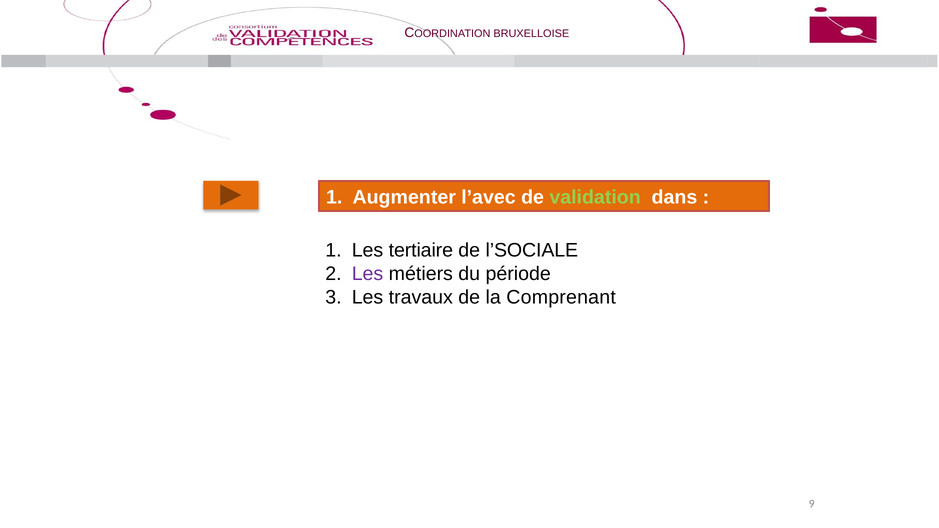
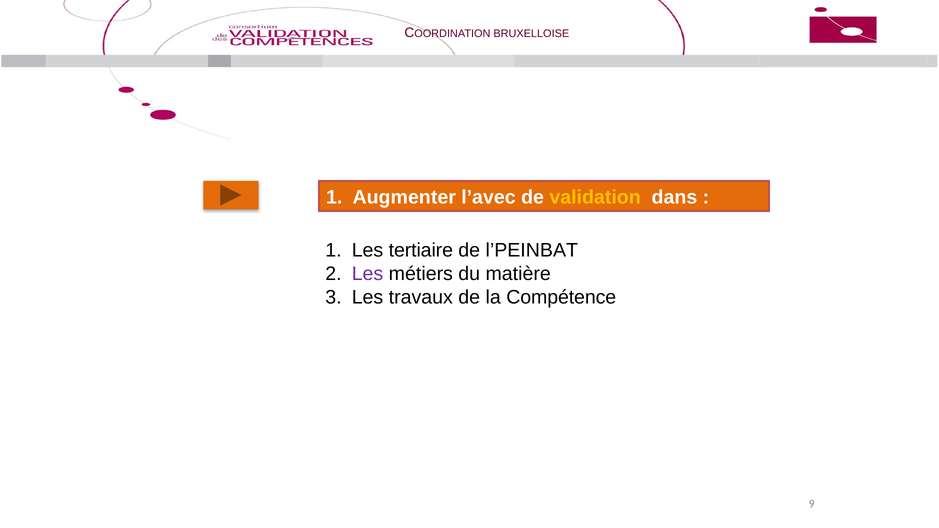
validation colour: light green -> yellow
l’SOCIALE: l’SOCIALE -> l’PEINBAT
période: période -> matière
Comprenant: Comprenant -> Compétence
